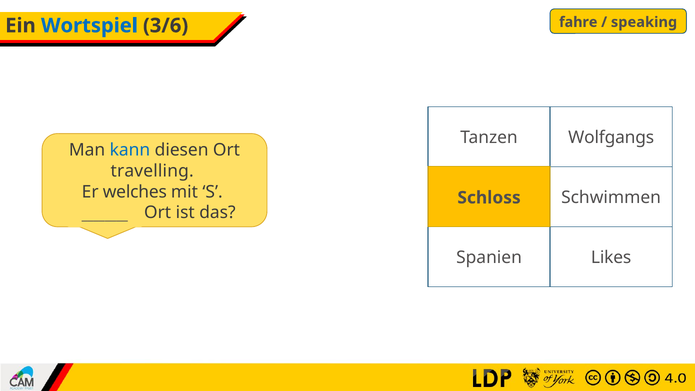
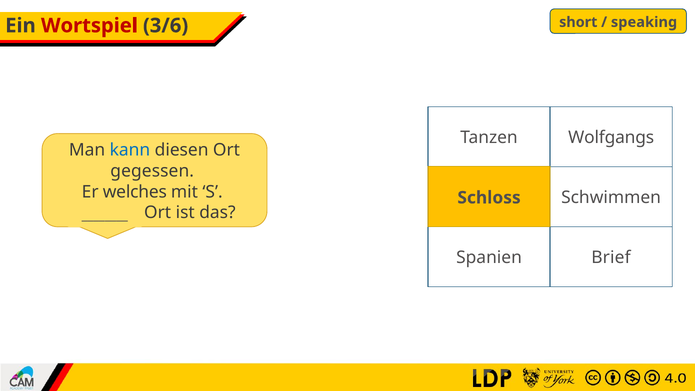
fahre: fahre -> short
Wortspiel colour: blue -> red
travelling: travelling -> gegessen
Likes: Likes -> Brief
